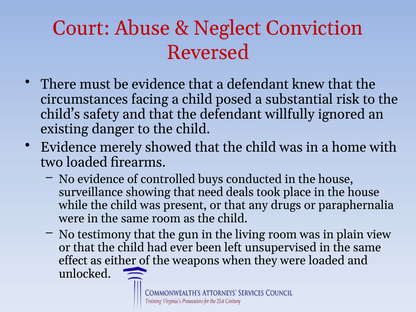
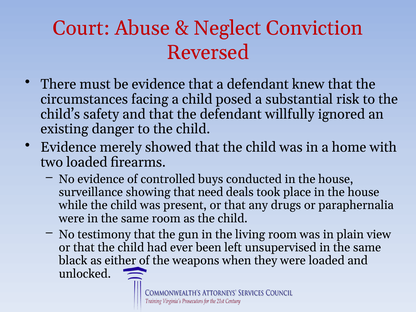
effect: effect -> black
